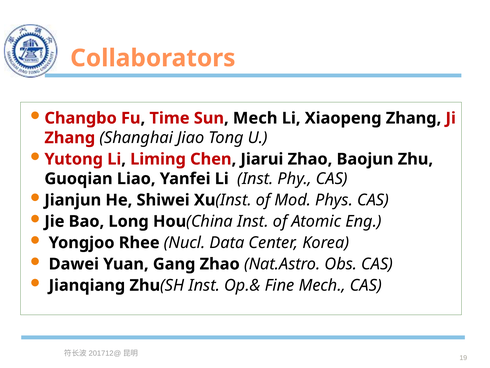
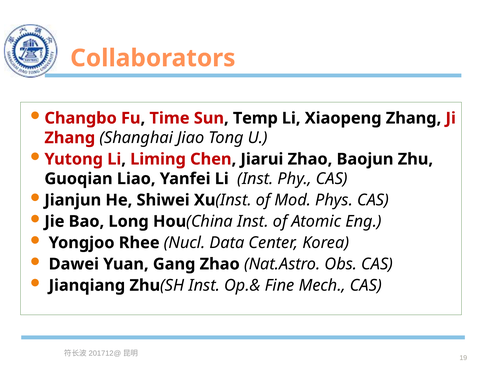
Sun Mech: Mech -> Temp
